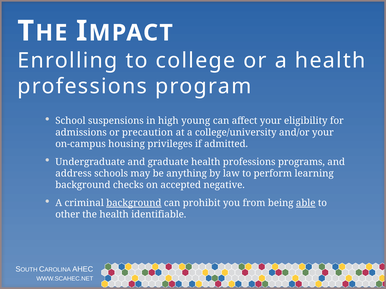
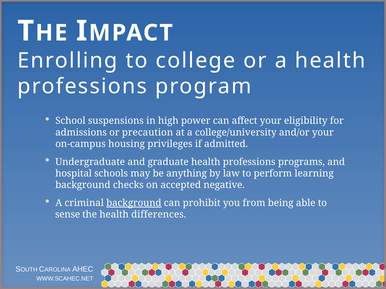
young: young -> power
address: address -> hospital
able underline: present -> none
other: other -> sense
identifiable: identifiable -> differences
